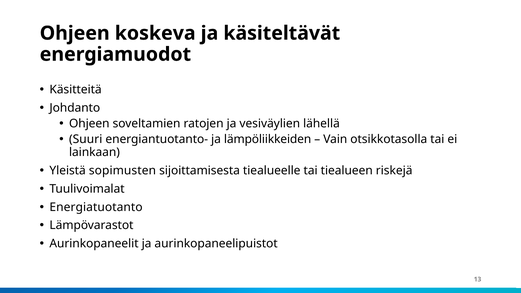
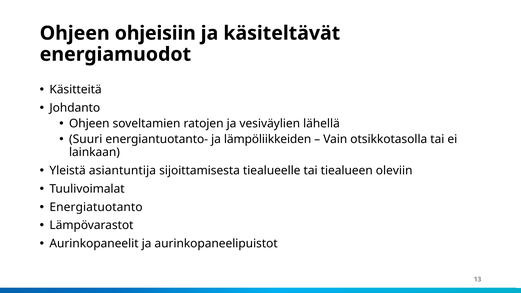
koskeva: koskeva -> ohjeisiin
sopimusten: sopimusten -> asiantuntija
riskejä: riskejä -> oleviin
